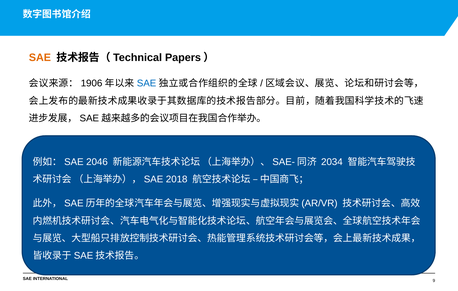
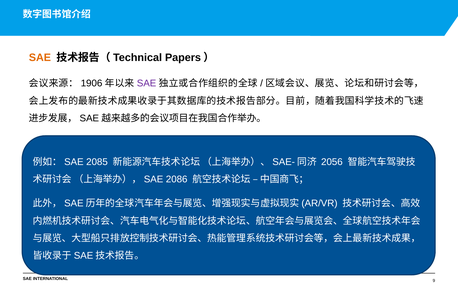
SAE at (147, 83) colour: blue -> purple
2046: 2046 -> 2085
2034: 2034 -> 2056
2018: 2018 -> 2086
